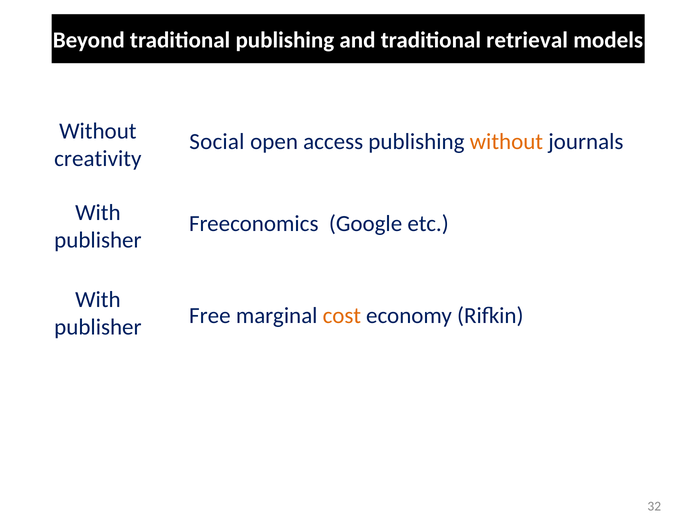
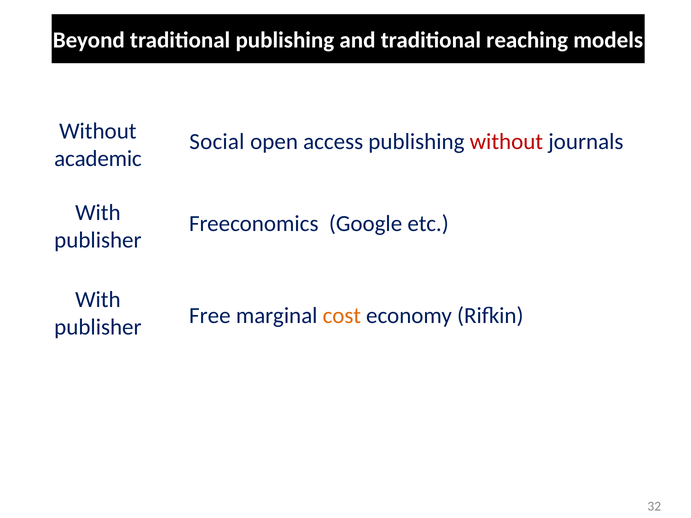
retrieval: retrieval -> reaching
without at (506, 142) colour: orange -> red
creativity: creativity -> academic
